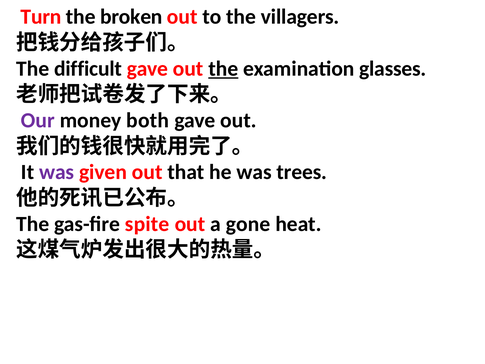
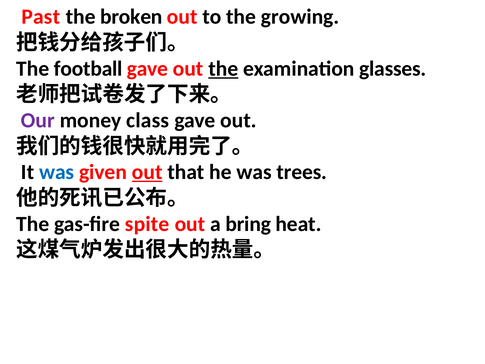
Turn: Turn -> Past
villagers: villagers -> growing
difficult: difficult -> football
both: both -> class
was at (57, 172) colour: purple -> blue
out at (147, 172) underline: none -> present
gone: gone -> bring
